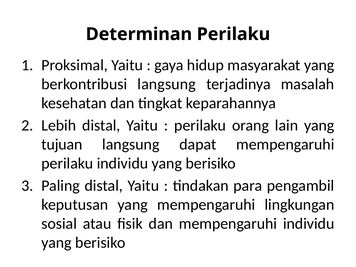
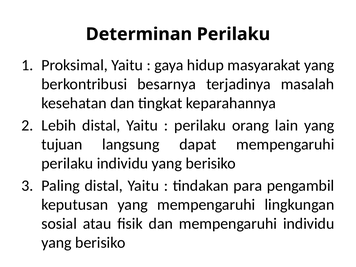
berkontribusi langsung: langsung -> besarnya
